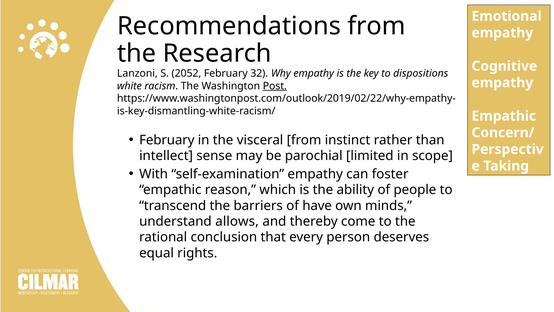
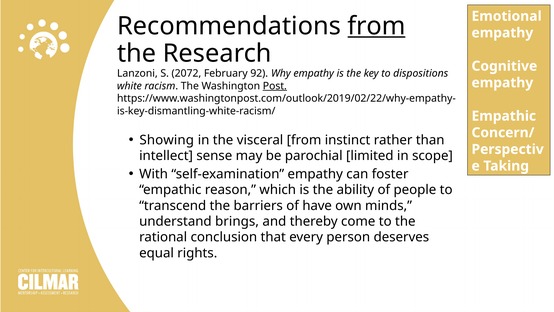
from at (377, 26) underline: none -> present
2052: 2052 -> 2072
32: 32 -> 92
February at (167, 140): February -> Showing
allows: allows -> brings
